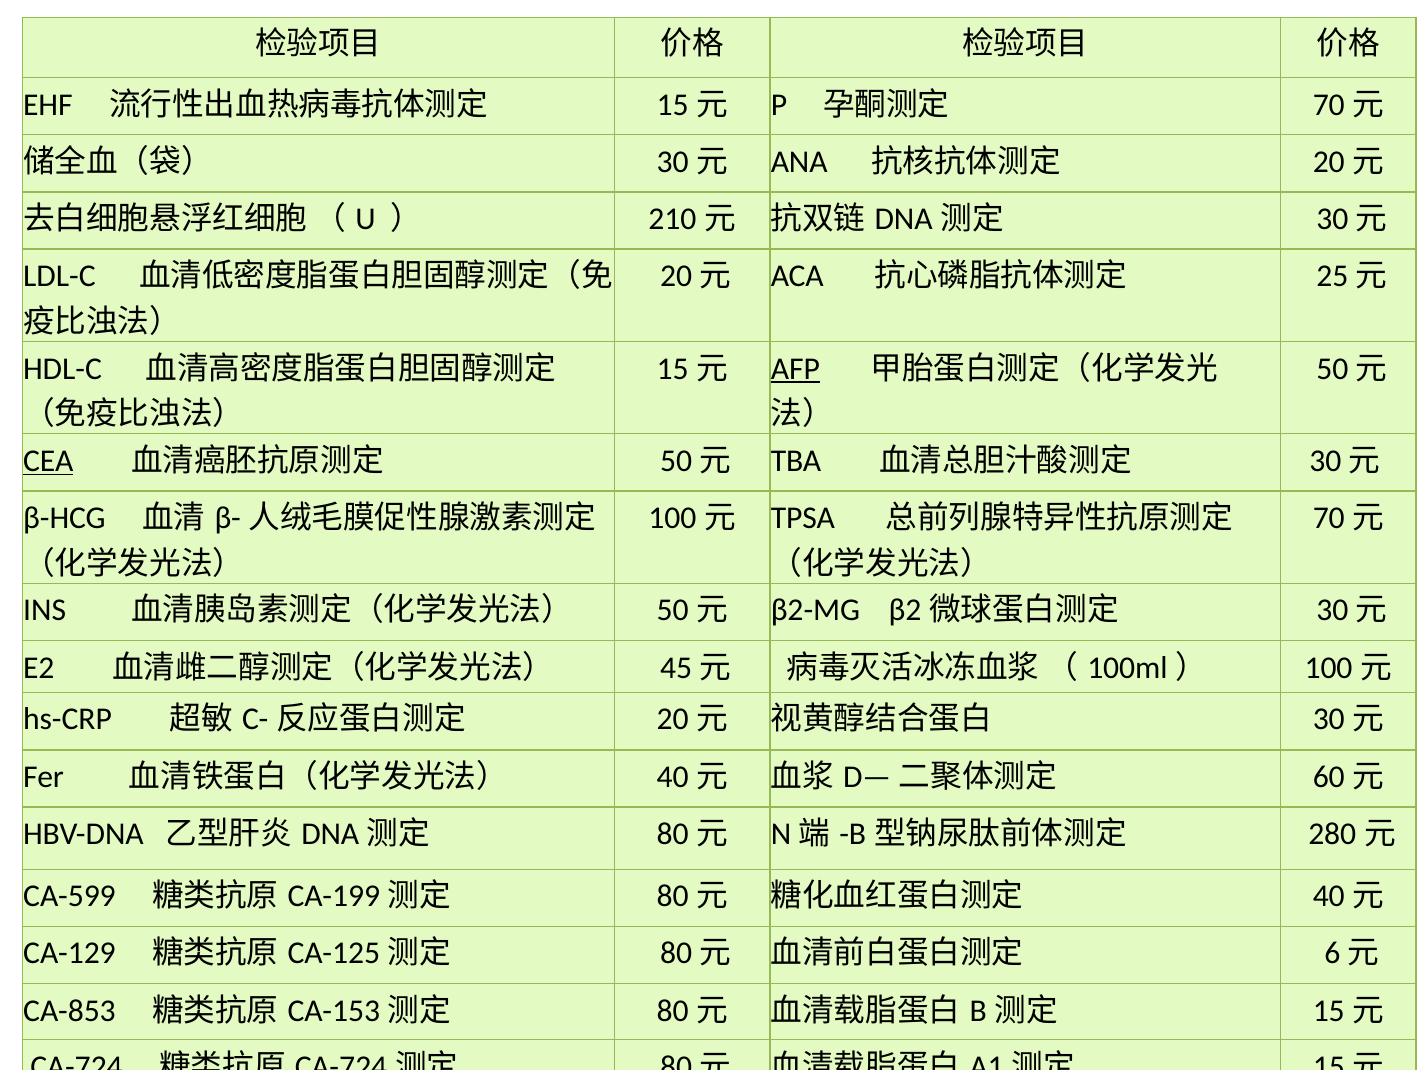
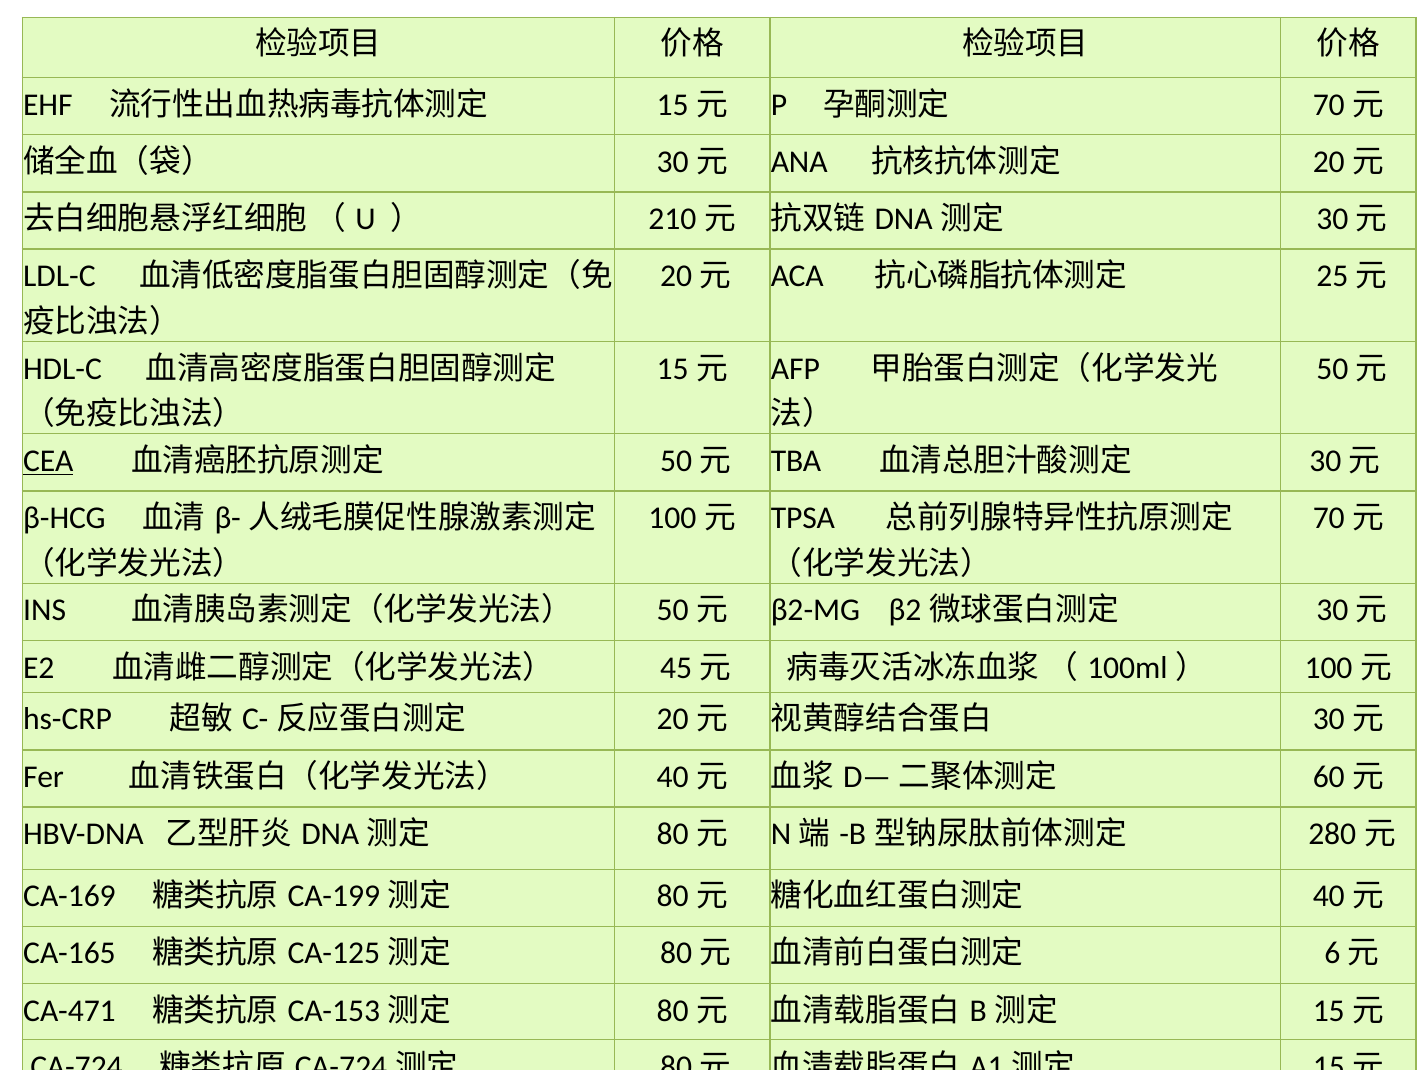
AFP underline: present -> none
CA-599: CA-599 -> CA-169
CA-129: CA-129 -> CA-165
CA-853: CA-853 -> CA-471
